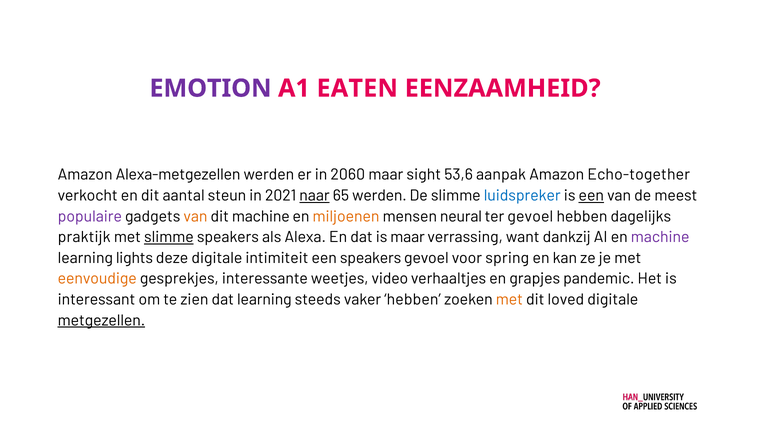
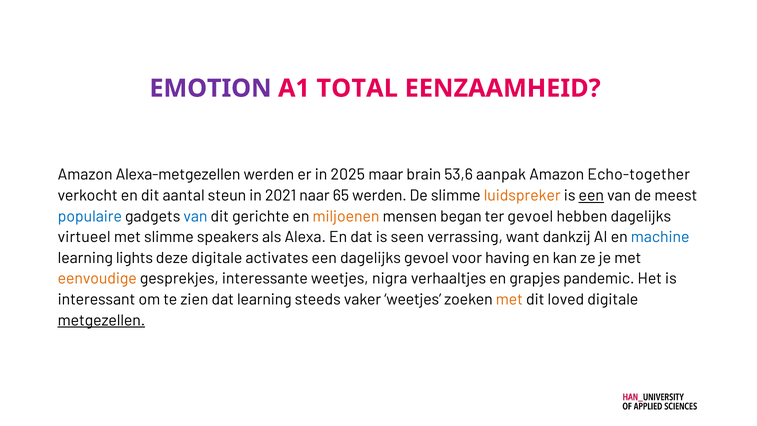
EATEN: EATEN -> TOTAL
2060: 2060 -> 2025
sight: sight -> brain
naar underline: present -> none
luidspreker colour: blue -> orange
populaire colour: purple -> blue
van at (195, 216) colour: orange -> blue
dit machine: machine -> gerichte
neural: neural -> began
praktijk: praktijk -> virtueel
slimme at (169, 237) underline: present -> none
is maar: maar -> seen
machine at (660, 237) colour: purple -> blue
intimiteit: intimiteit -> activates
een speakers: speakers -> dagelijks
spring: spring -> having
video: video -> nigra
vaker hebben: hebben -> weetjes
